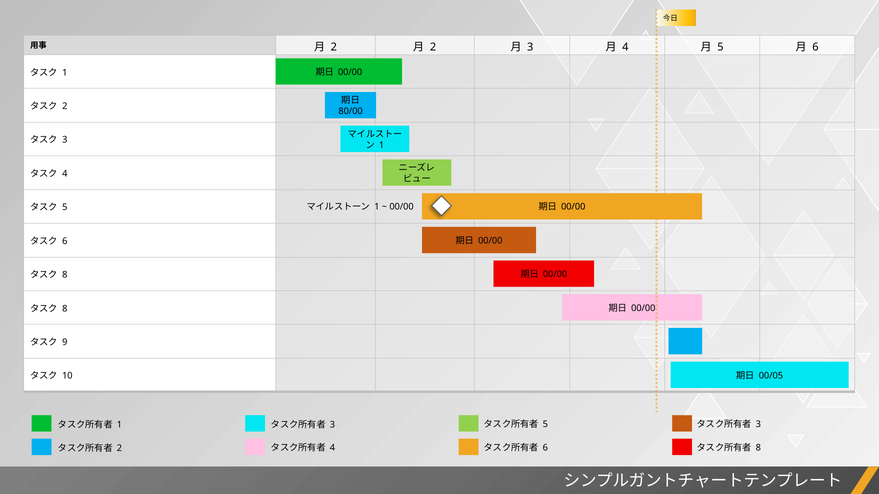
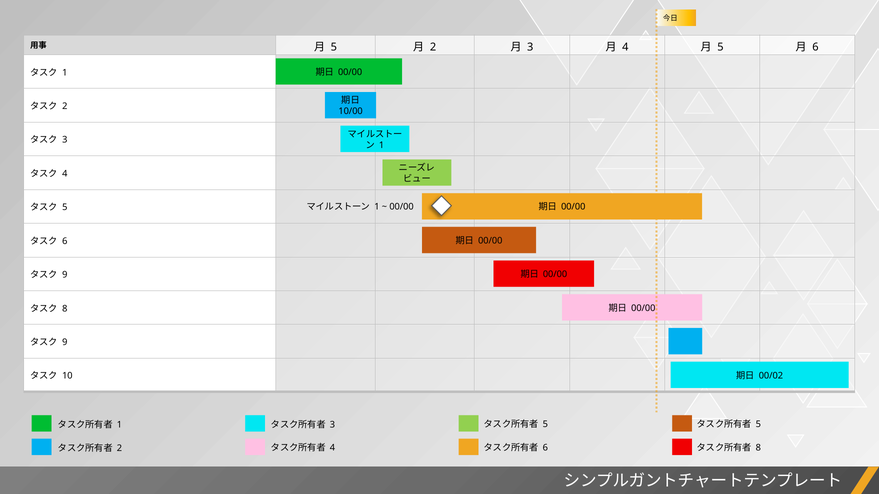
2 at (334, 47): 2 -> 5
80/00: 80/00 -> 10/00
8 at (65, 275): 8 -> 9
00/05: 00/05 -> 00/02
3 at (758, 425): 3 -> 5
